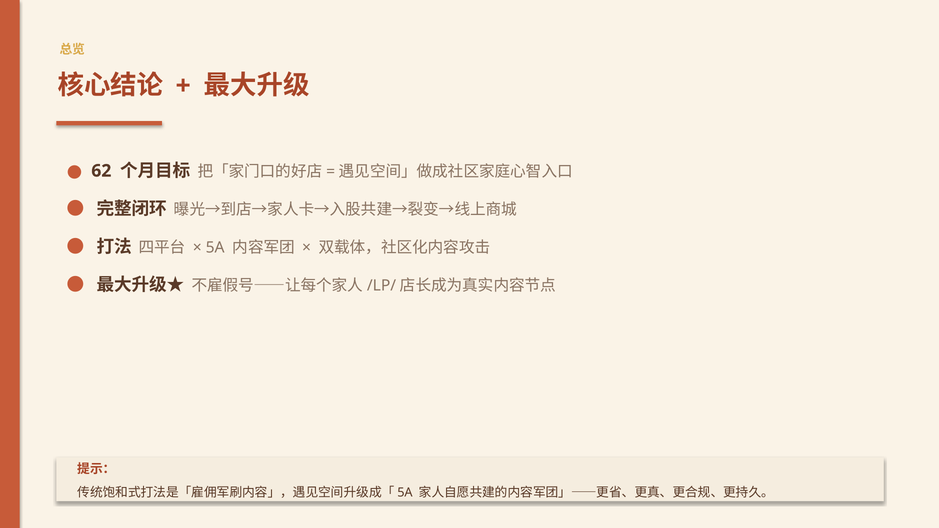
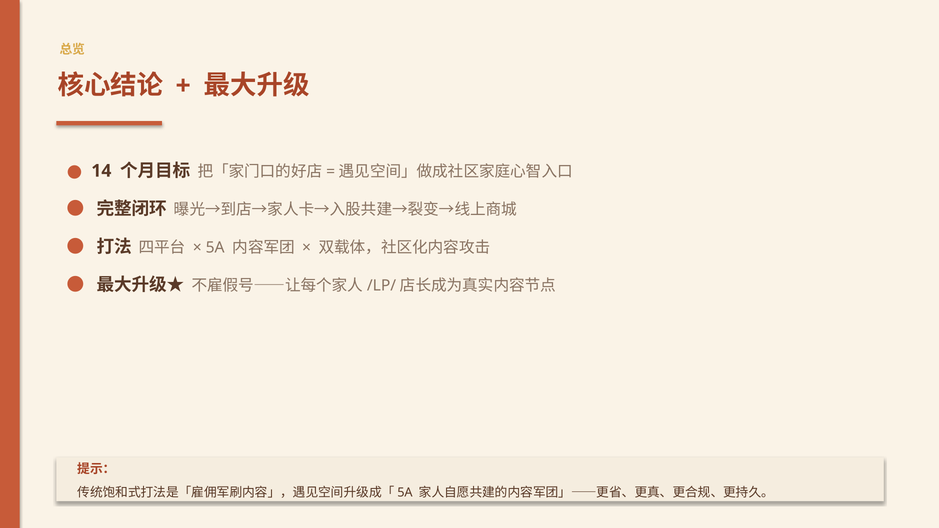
62: 62 -> 14
